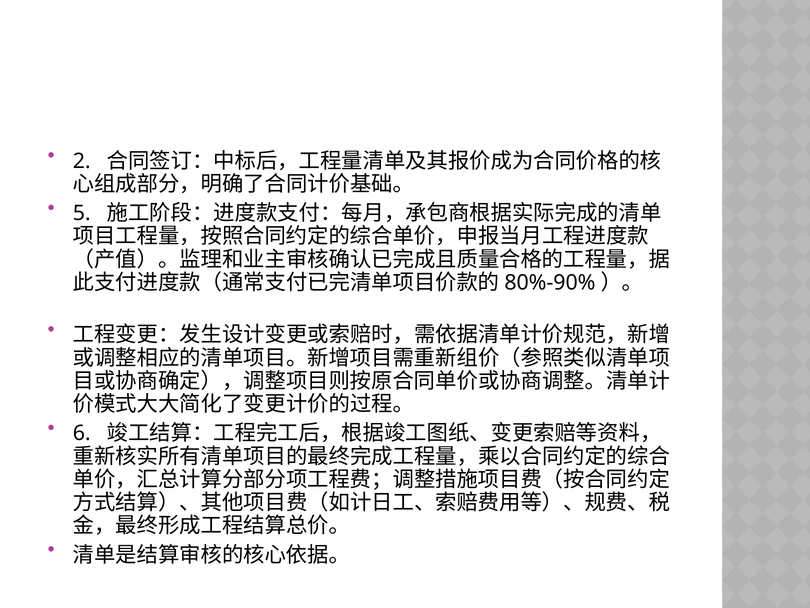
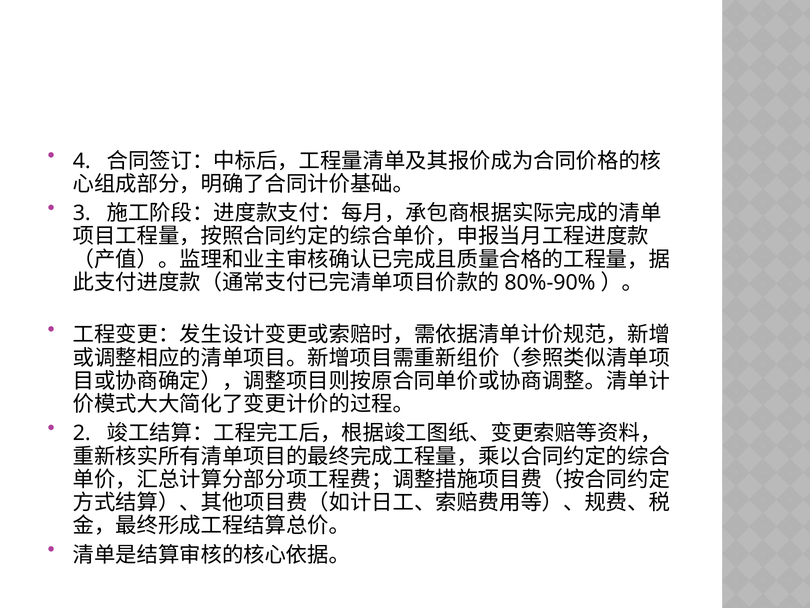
2: 2 -> 4
5: 5 -> 3
6: 6 -> 2
